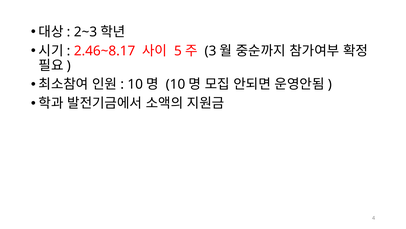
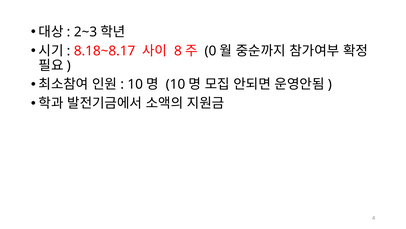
2.46~8.17: 2.46~8.17 -> 8.18~8.17
5: 5 -> 8
3: 3 -> 0
